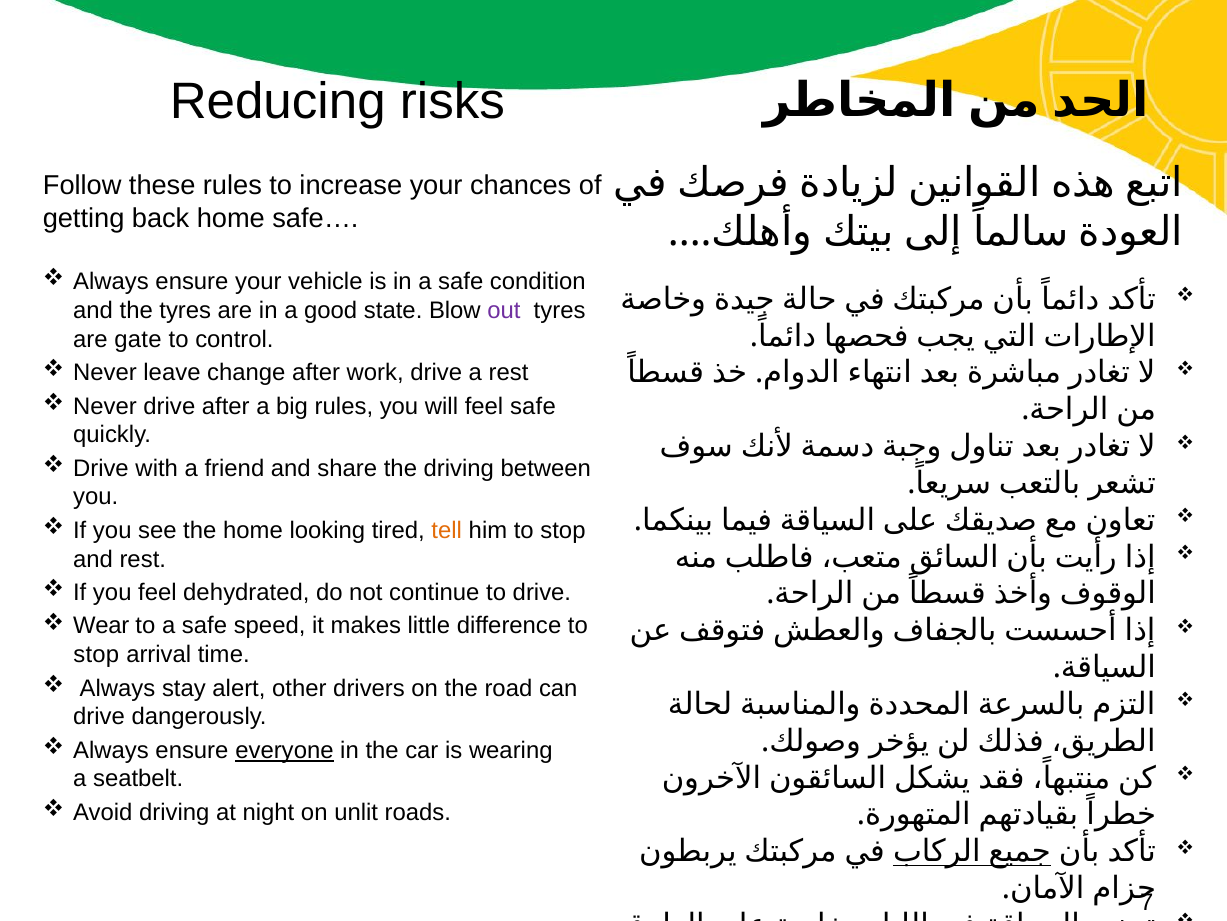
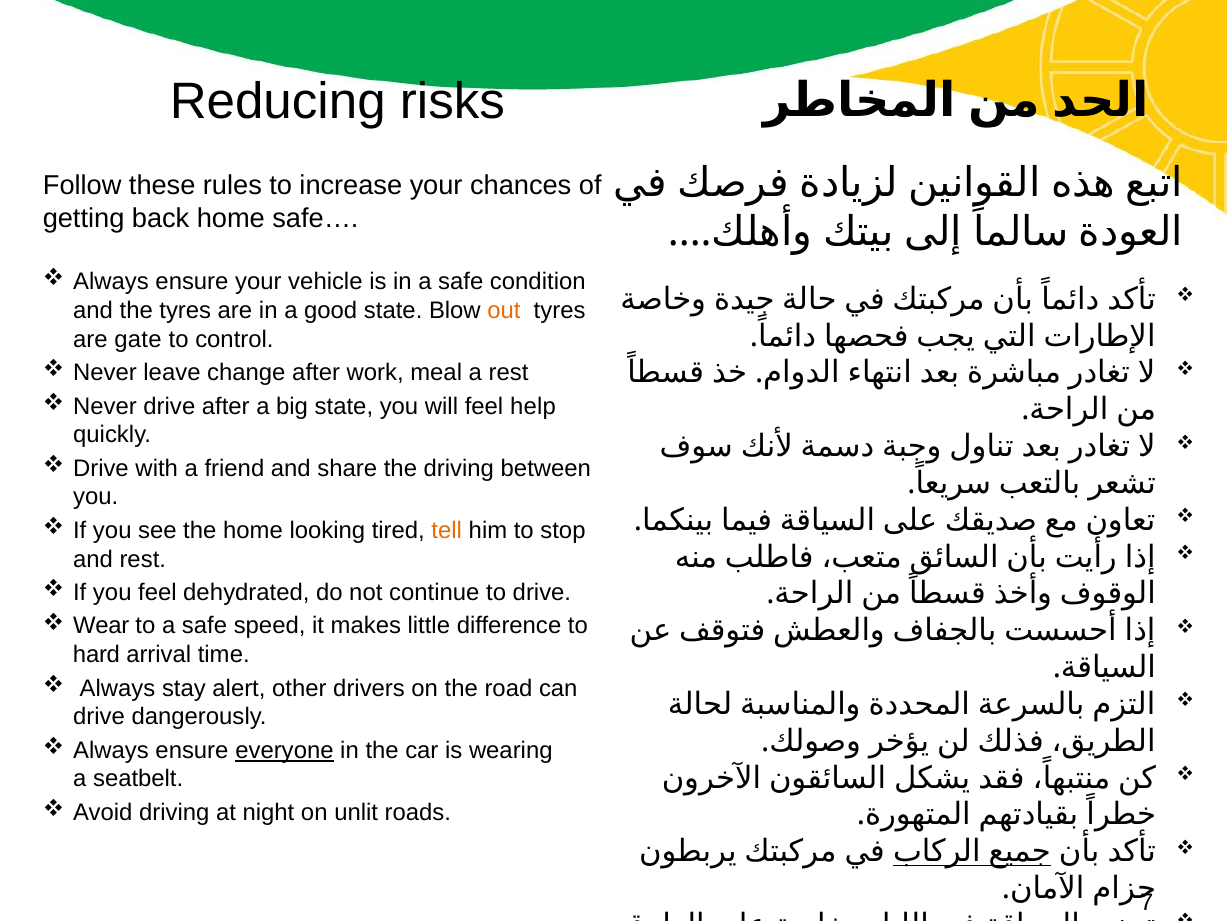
out colour: purple -> orange
work drive: drive -> meal
big rules: rules -> state
feel safe: safe -> help
stop at (96, 654): stop -> hard
